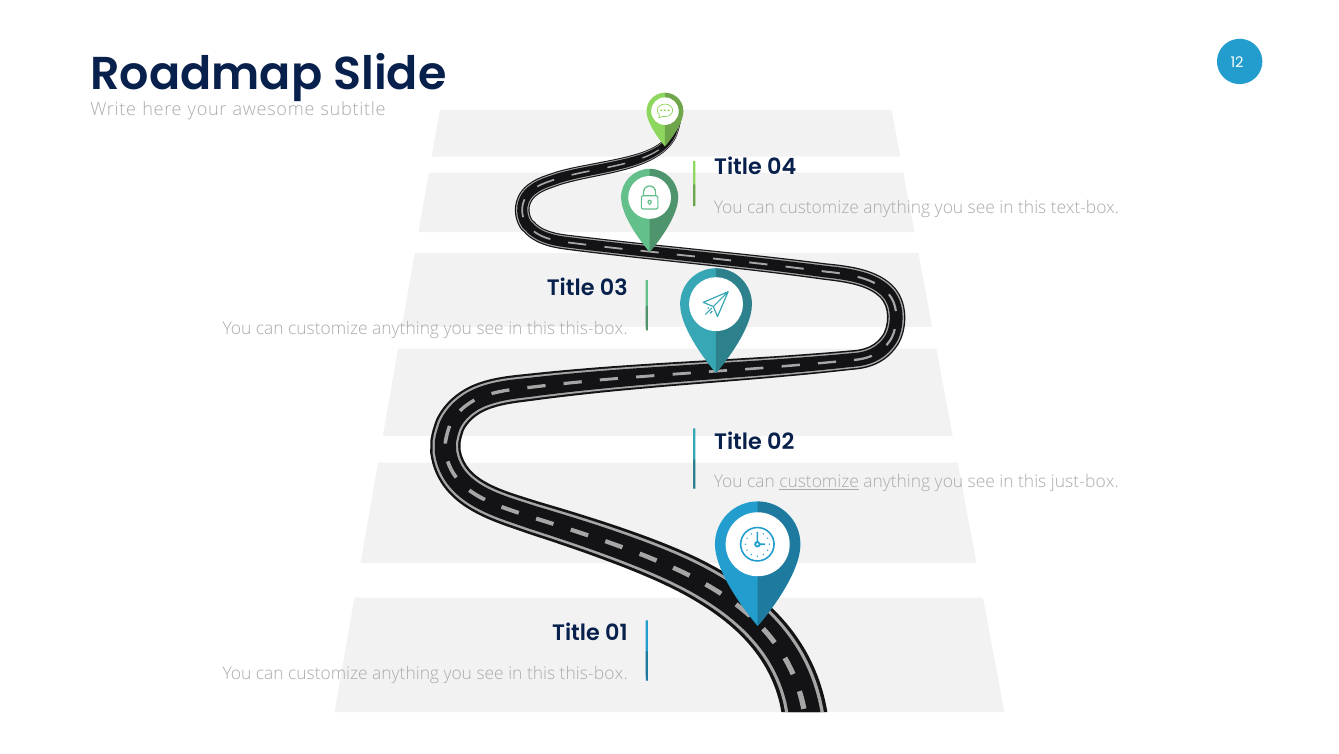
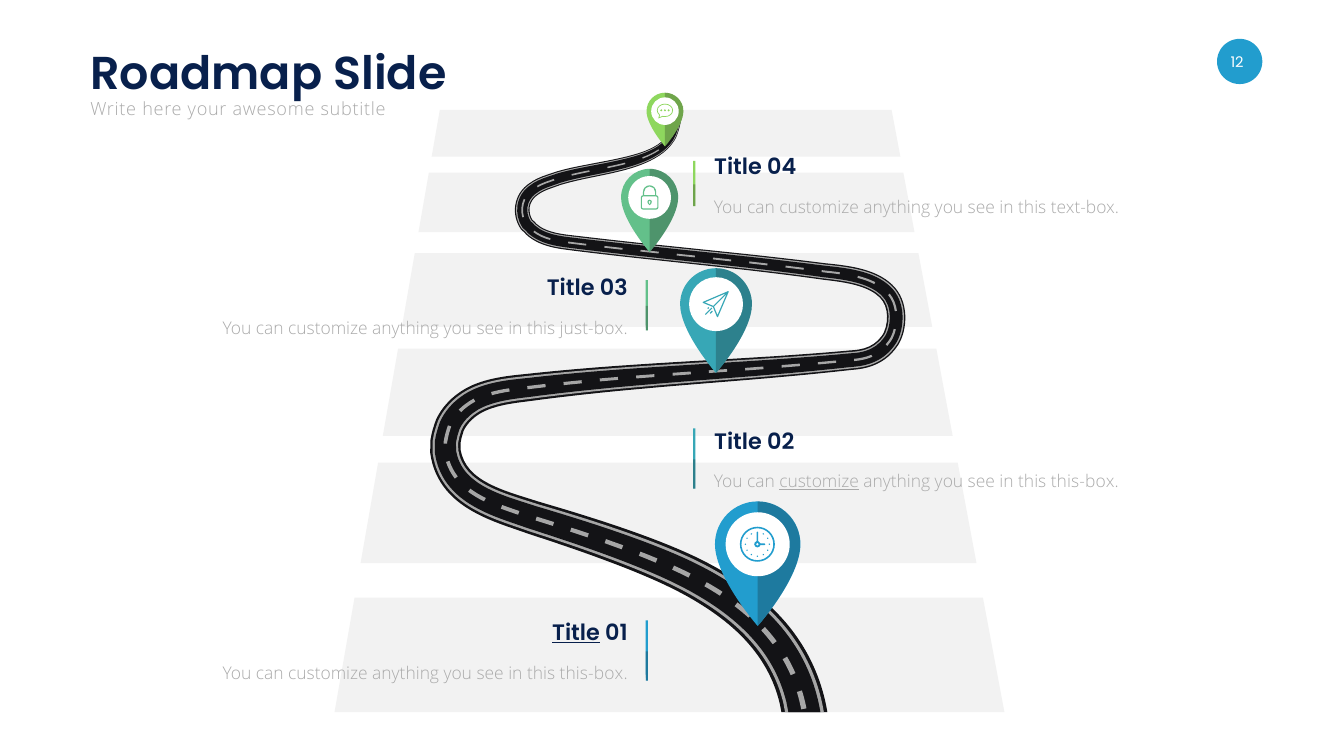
this-box at (594, 329): this-box -> just-box
just-box at (1085, 482): just-box -> this-box
Title at (576, 633) underline: none -> present
